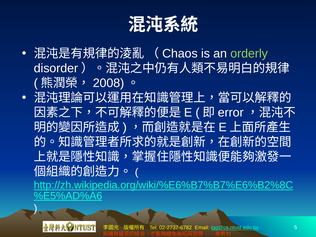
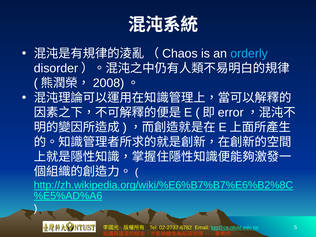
orderly colour: light green -> light blue
